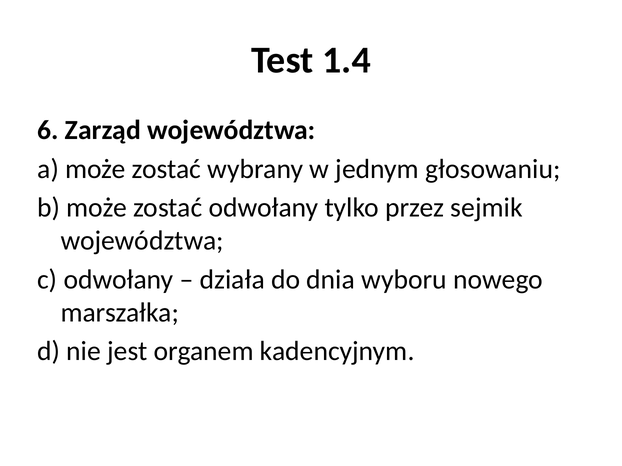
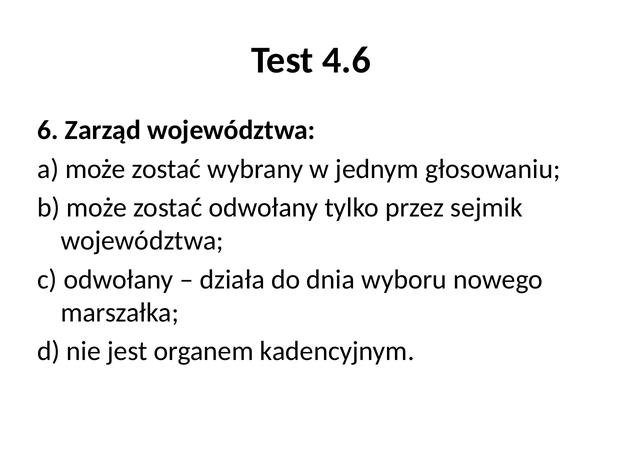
1.4: 1.4 -> 4.6
